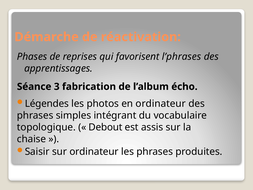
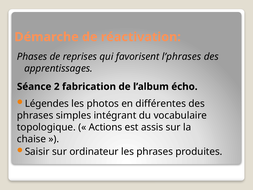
3: 3 -> 2
en ordinateur: ordinateur -> différentes
Debout: Debout -> Actions
